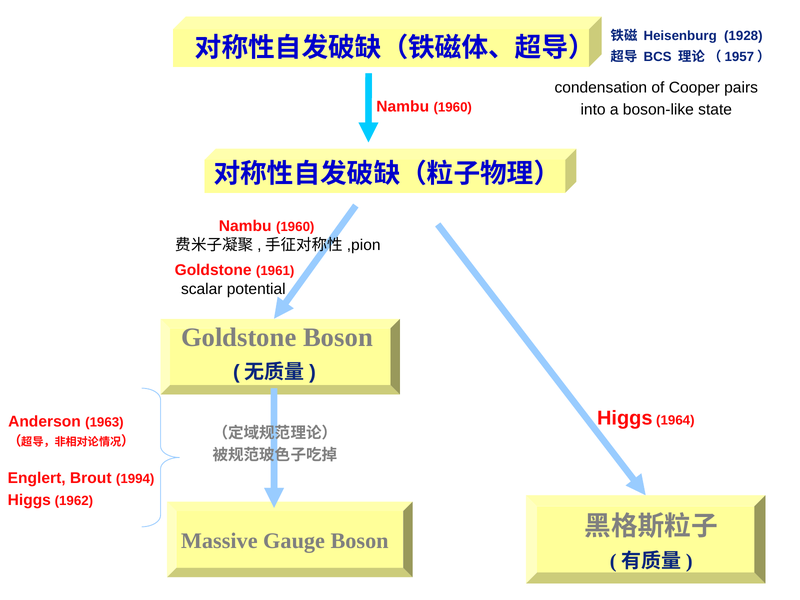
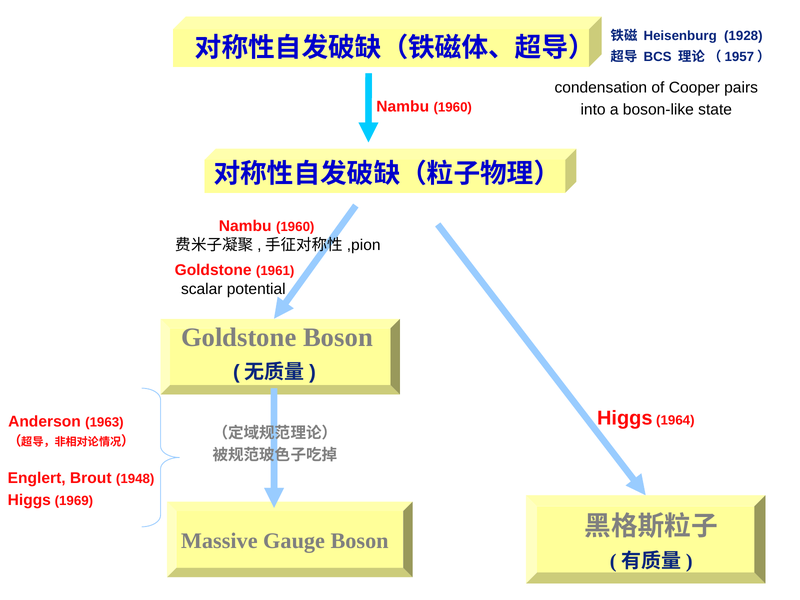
1994: 1994 -> 1948
1962: 1962 -> 1969
